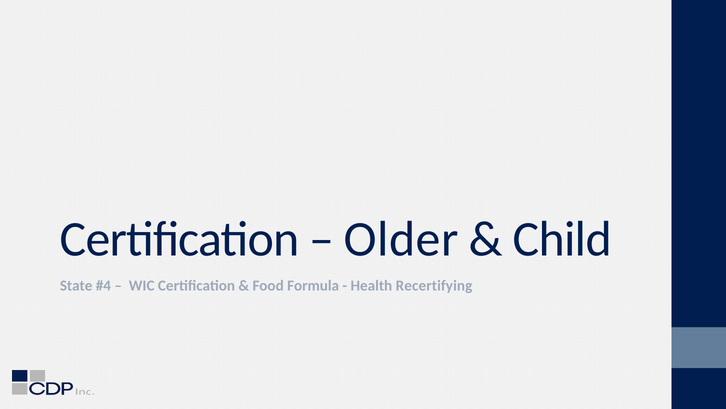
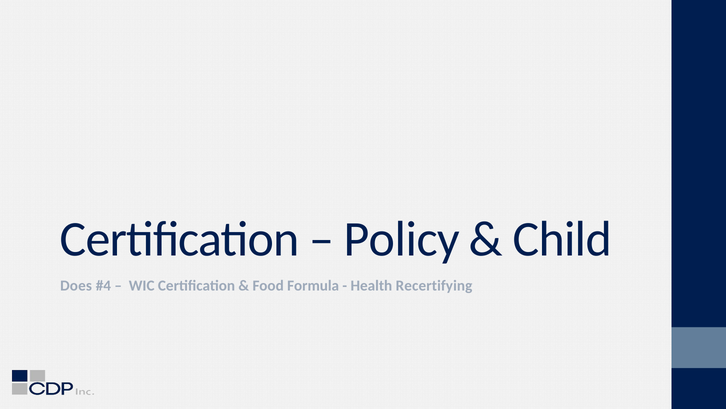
Older: Older -> Policy
State: State -> Does
